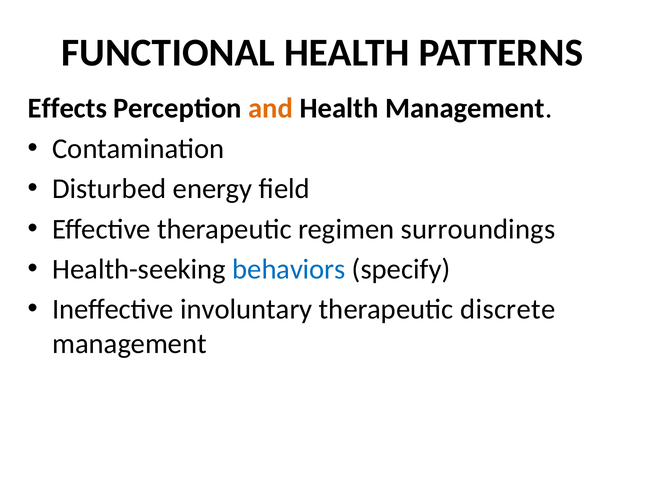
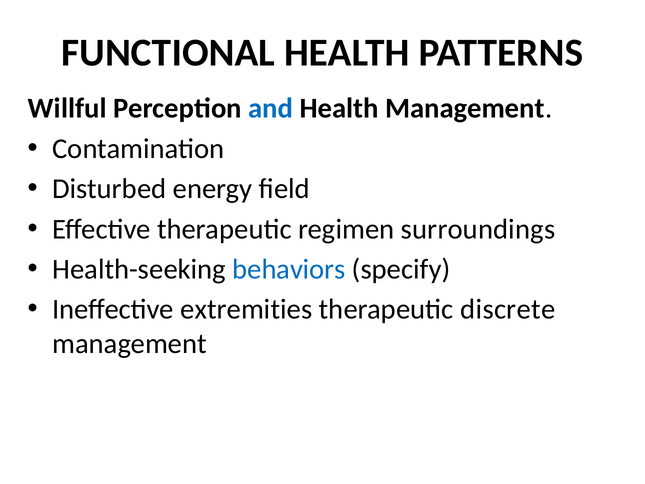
Effects: Effects -> Willful
and colour: orange -> blue
involuntary: involuntary -> extremities
